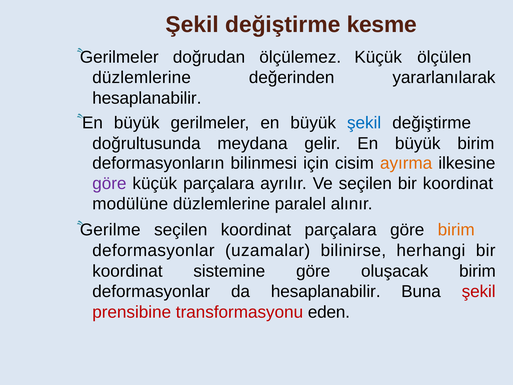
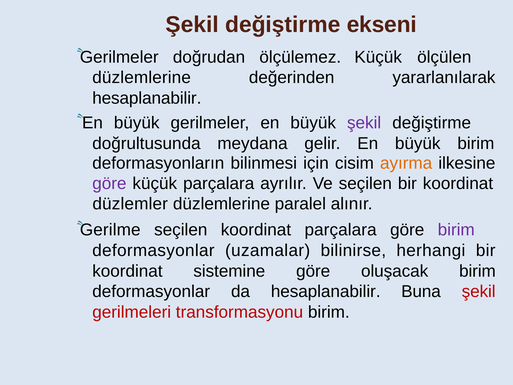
kesme: kesme -> ekseni
şekil at (364, 123) colour: blue -> purple
modülüne: modülüne -> düzlemler
birim at (456, 230) colour: orange -> purple
prensibine: prensibine -> gerilmeleri
transformasyonu eden: eden -> birim
